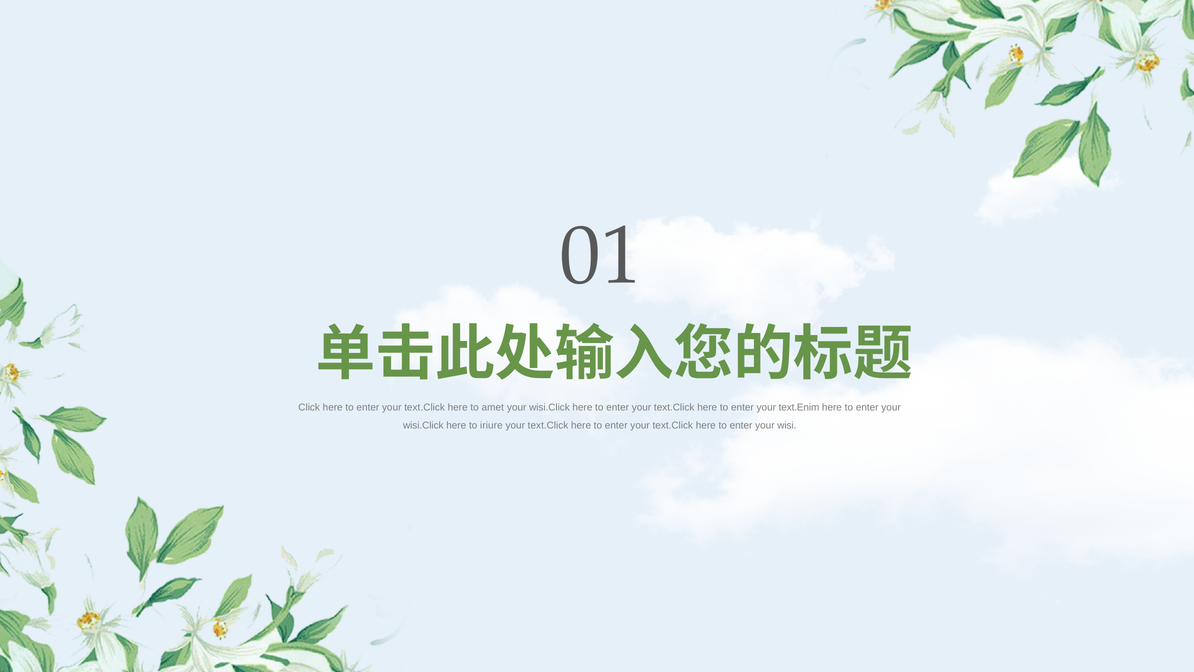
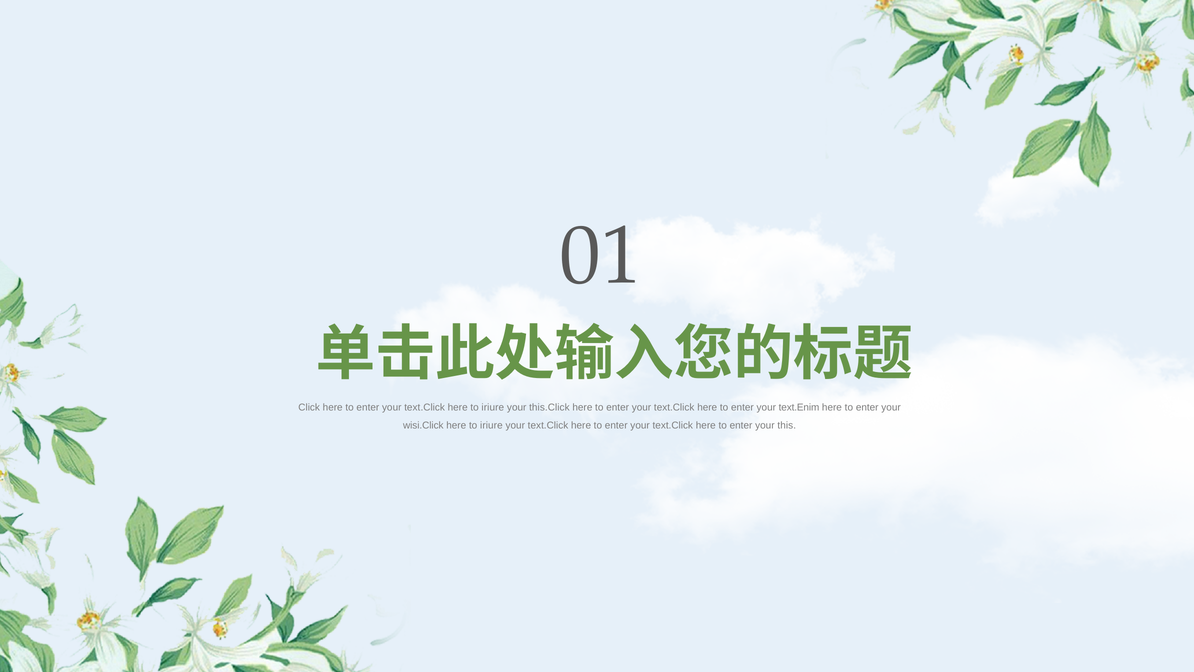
text.Click here to amet: amet -> iriure
wisi.Click at (549, 407): wisi.Click -> this.Click
wisi: wisi -> this
